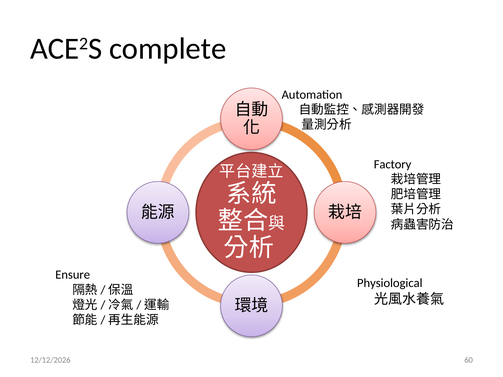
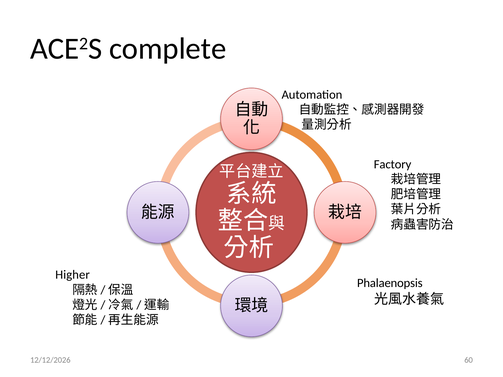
Ensure: Ensure -> Higher
Physiological: Physiological -> Phalaenopsis
